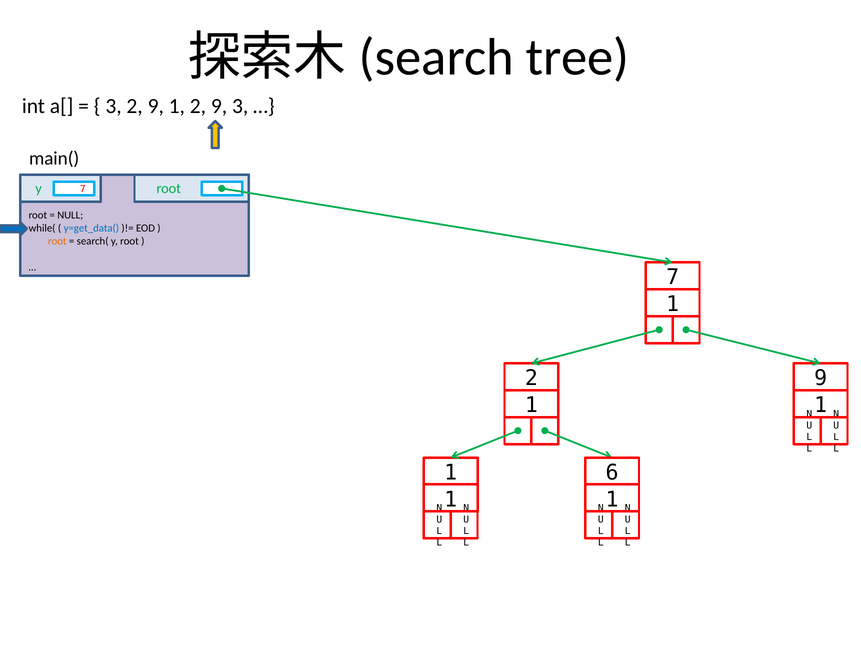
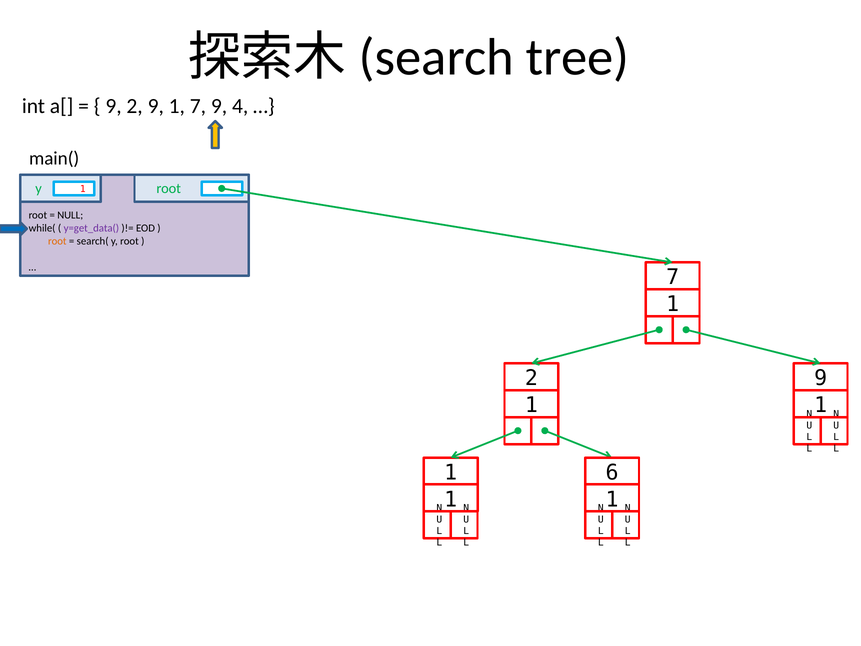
3 at (114, 106): 3 -> 9
9 1 2: 2 -> 7
9 3: 3 -> 4
y 7: 7 -> 1
y=get_data( colour: blue -> purple
